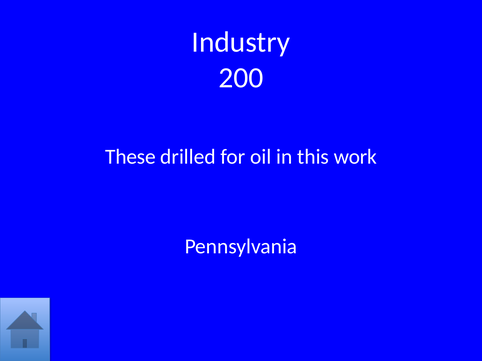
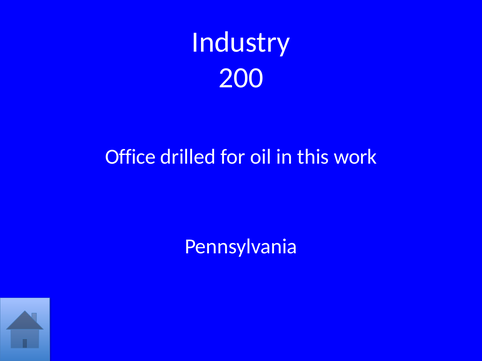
These: These -> Office
